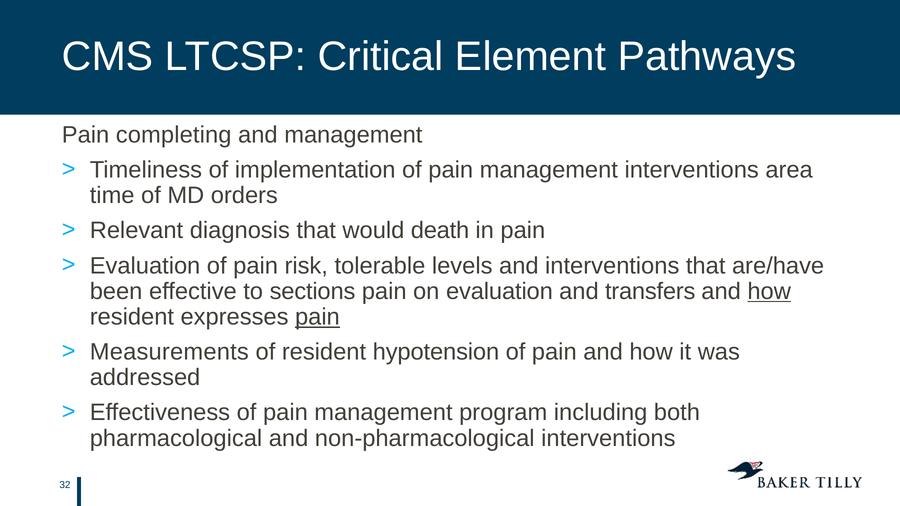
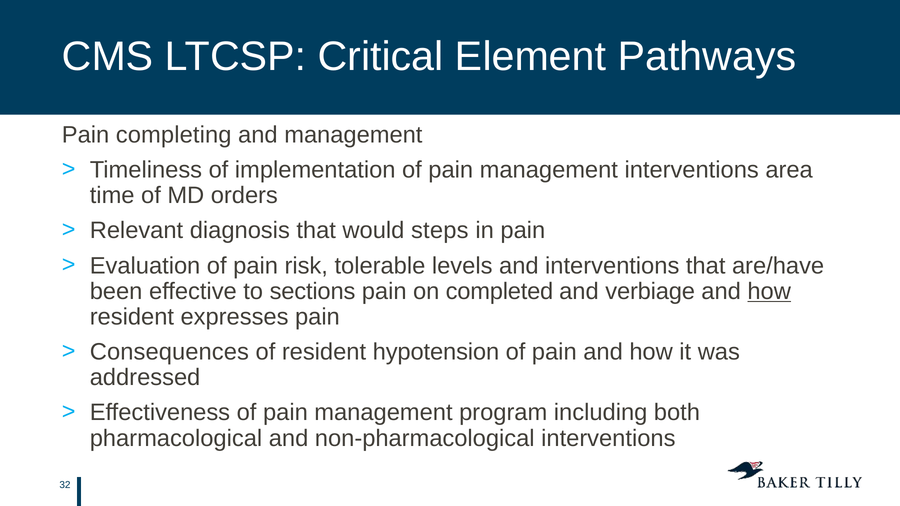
death: death -> steps
on evaluation: evaluation -> completed
transfers: transfers -> verbiage
pain at (317, 317) underline: present -> none
Measurements: Measurements -> Consequences
